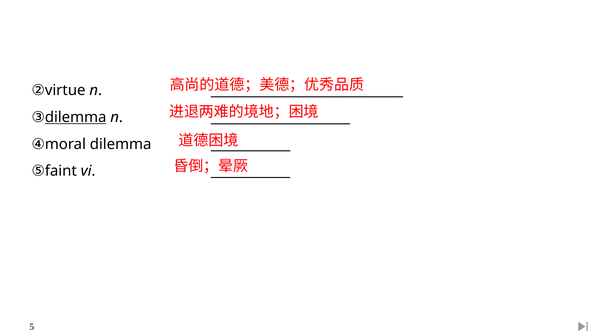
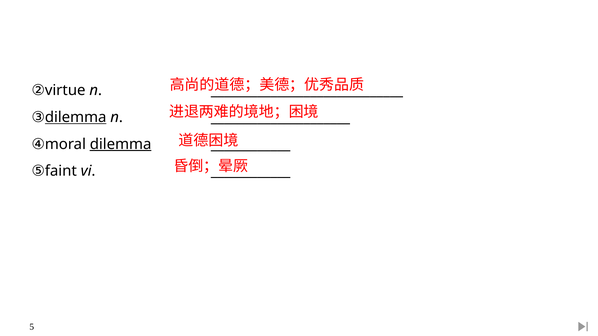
dilemma at (121, 144) underline: none -> present
